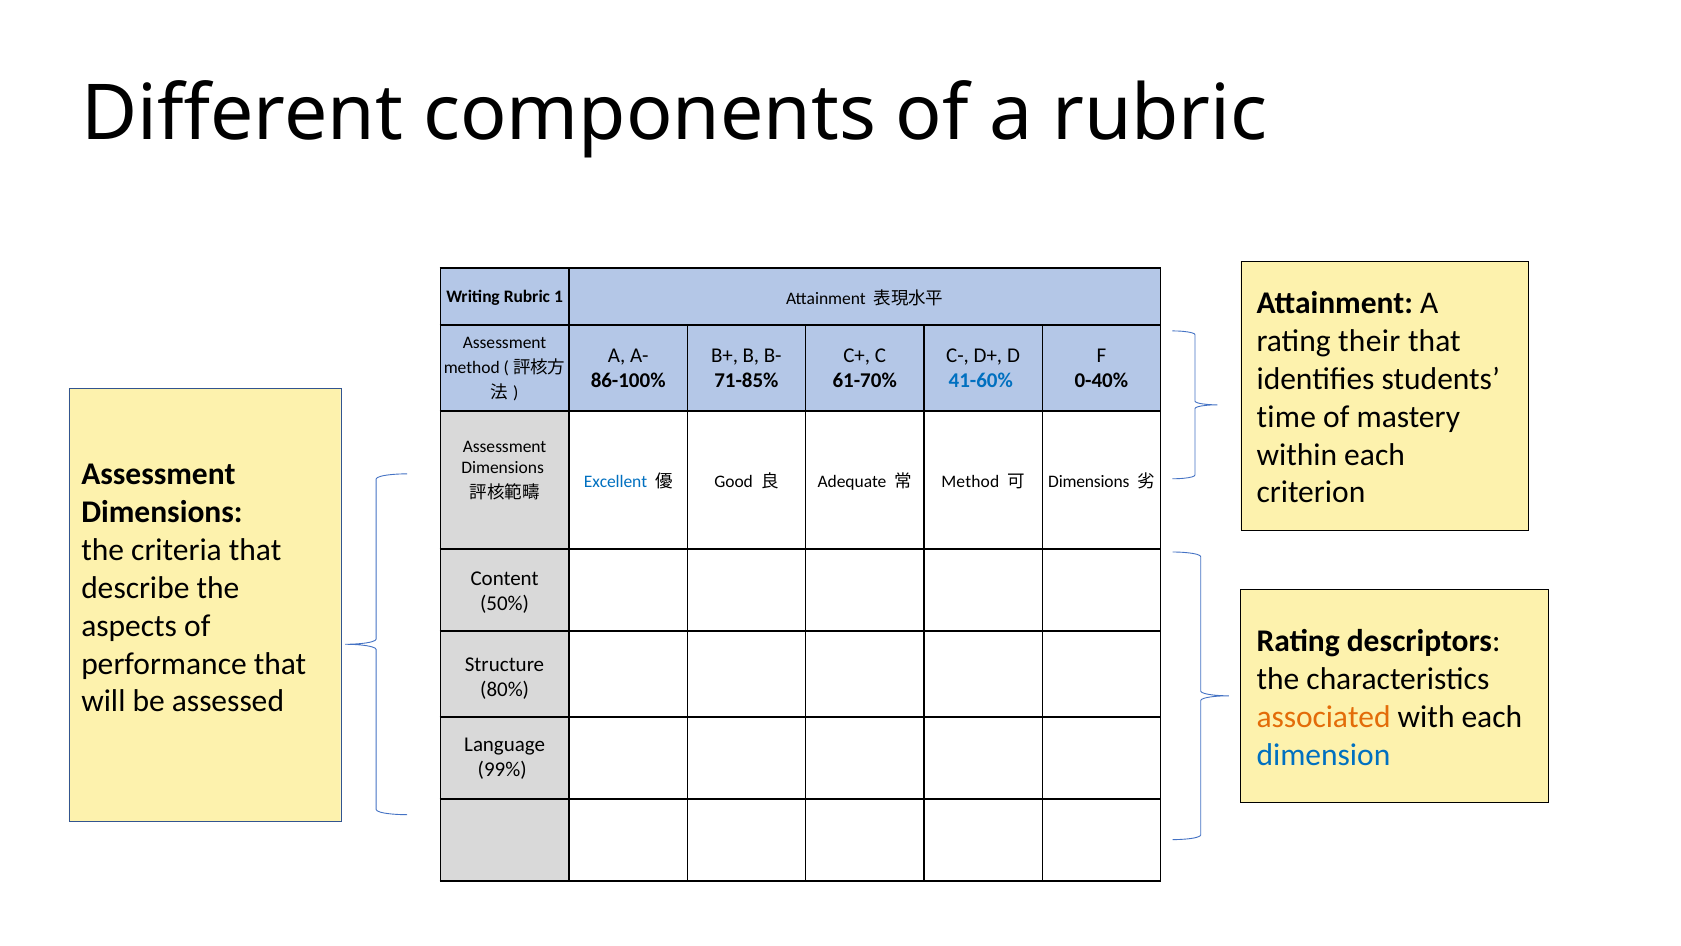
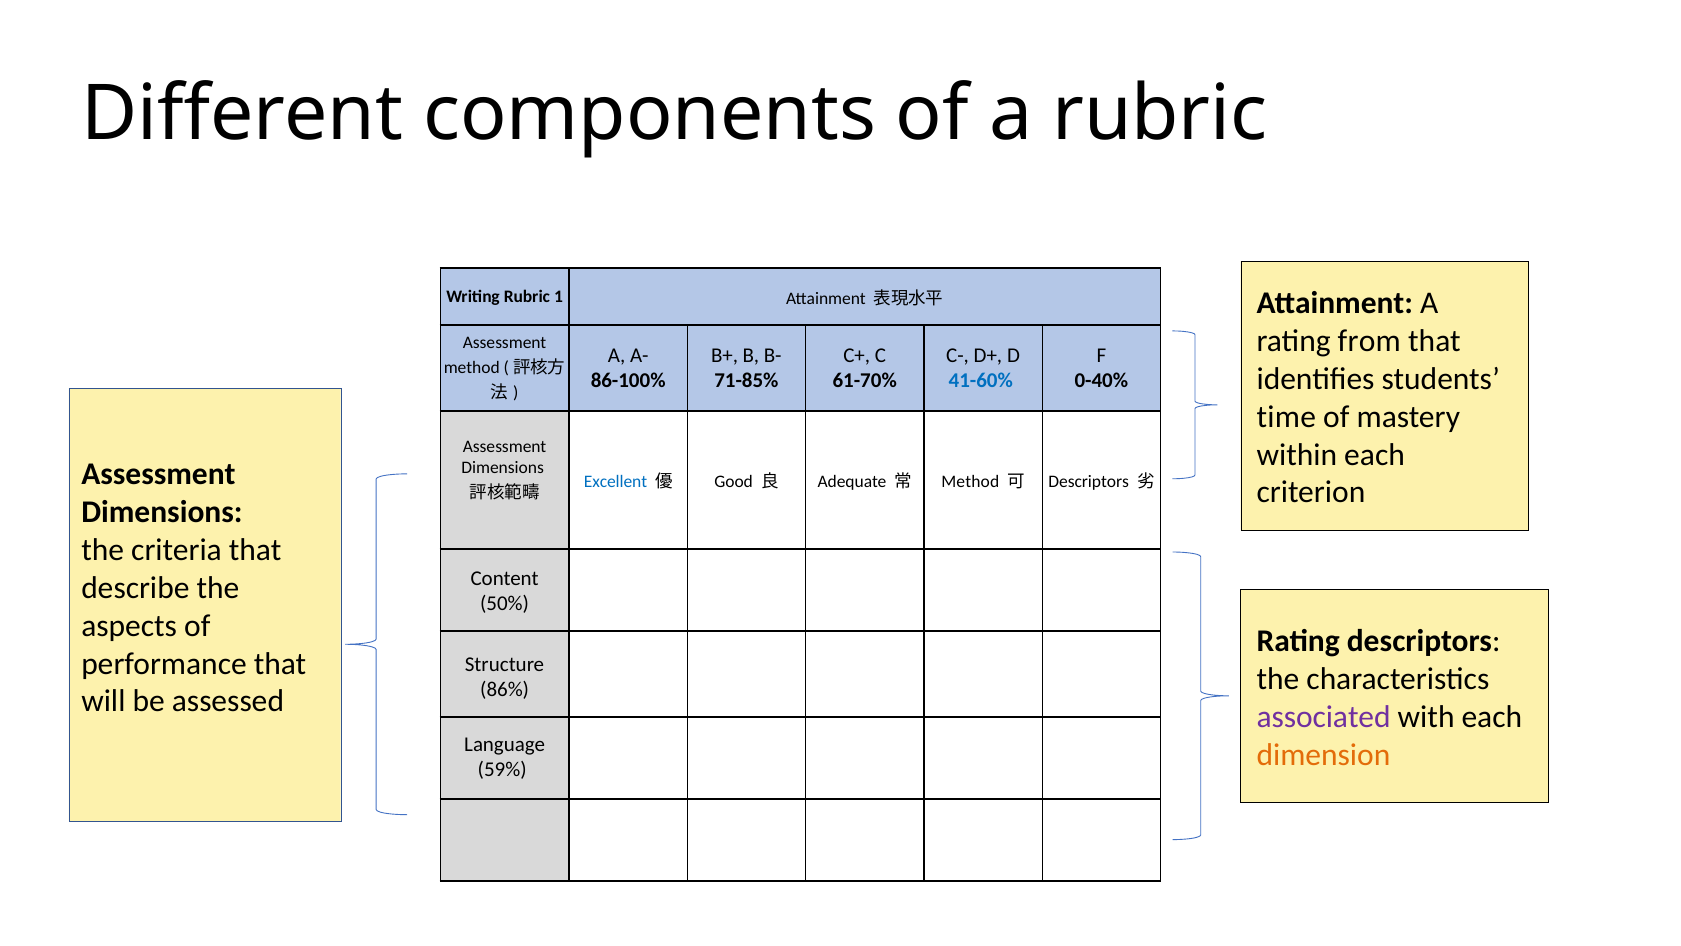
their: their -> from
Dimensions at (1089, 482): Dimensions -> Descriptors
80%: 80% -> 86%
associated colour: orange -> purple
dimension colour: blue -> orange
99%: 99% -> 59%
